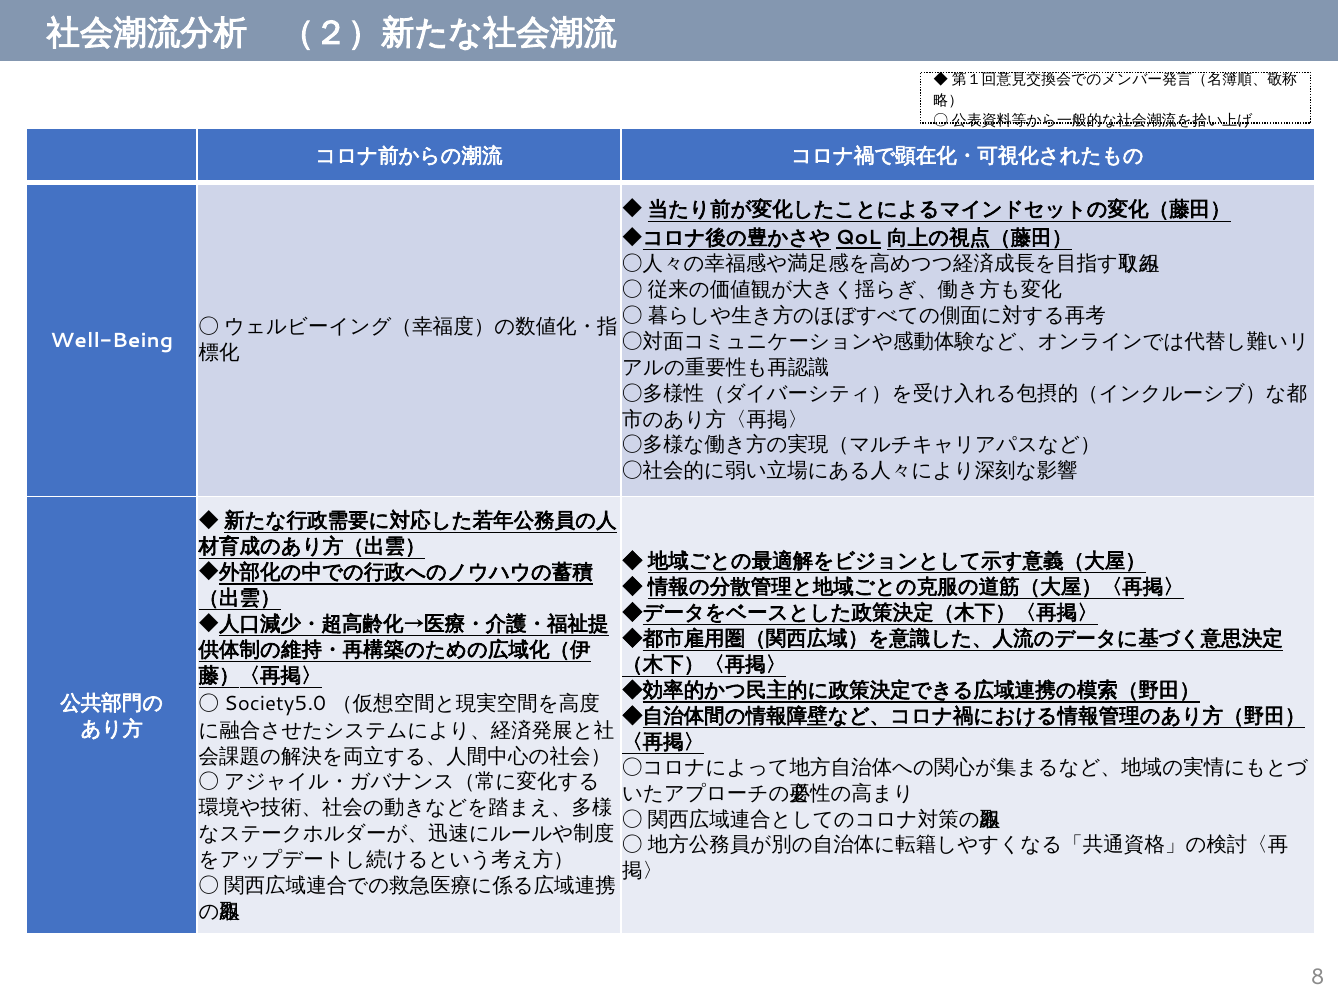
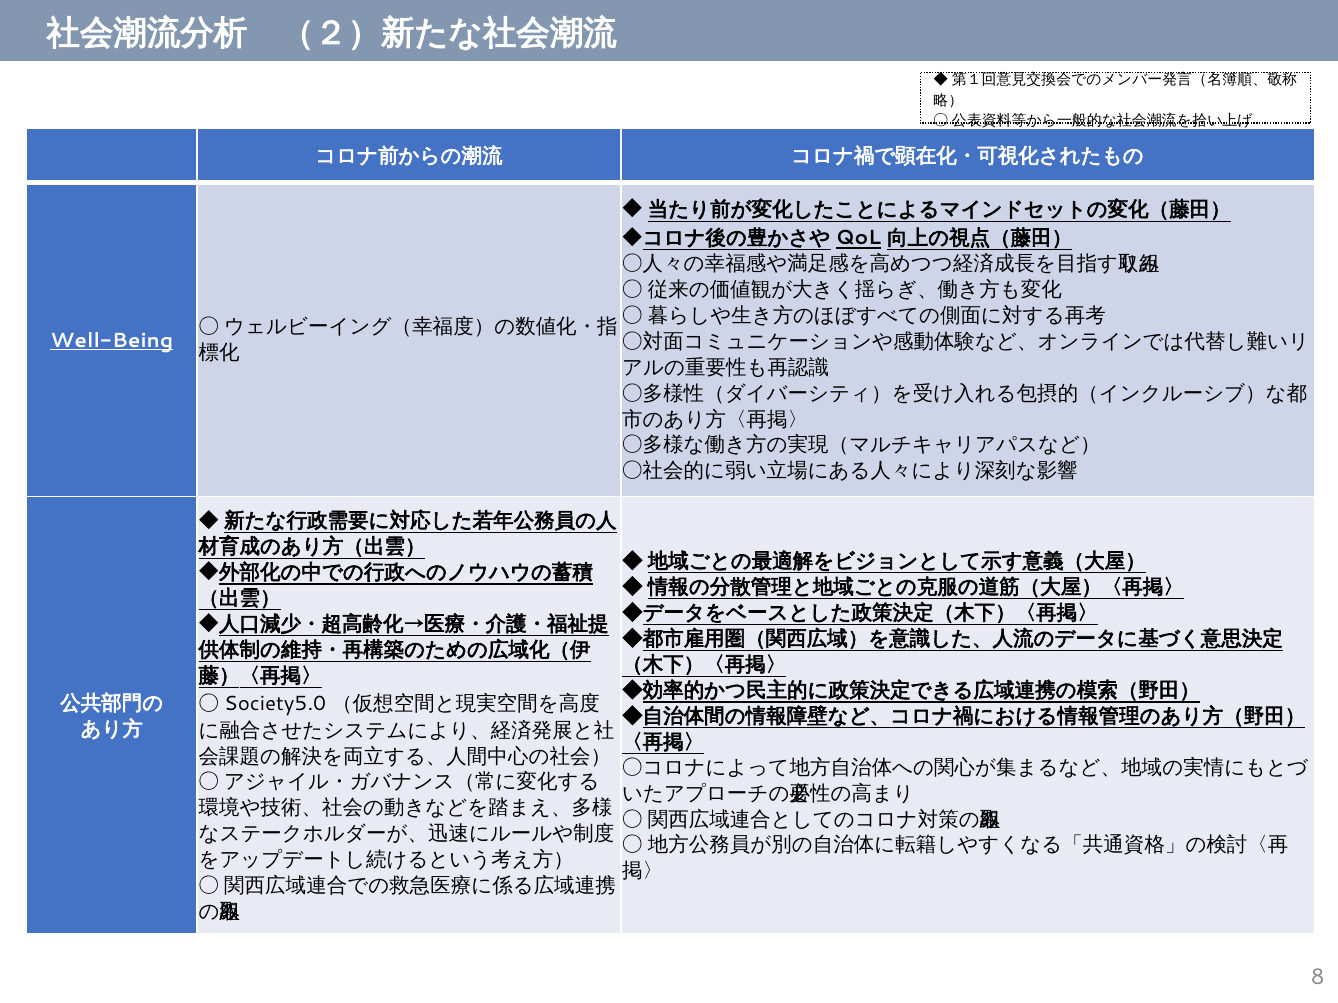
Well-Being underline: none -> present
